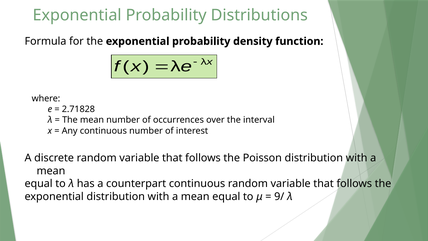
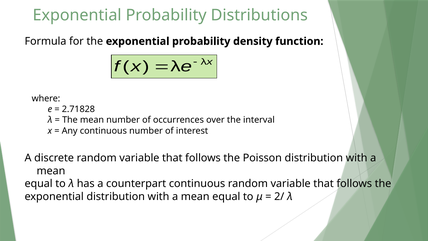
9/: 9/ -> 2/
